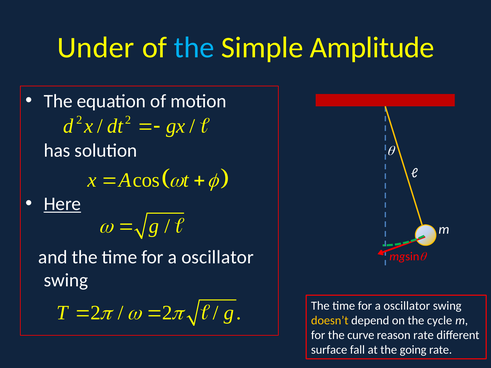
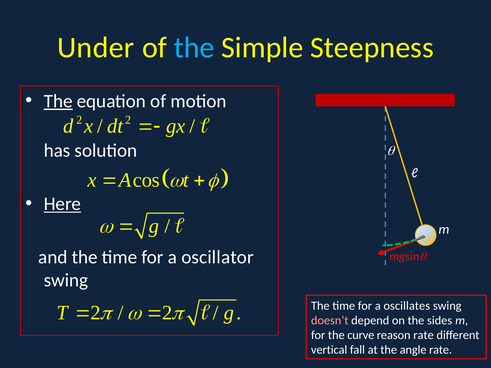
Amplitude: Amplitude -> Steepness
The at (58, 101) underline: none -> present
oscillator at (407, 306): oscillator -> oscillates
doesn’t colour: yellow -> pink
cycle: cycle -> sides
surface: surface -> vertical
going: going -> angle
